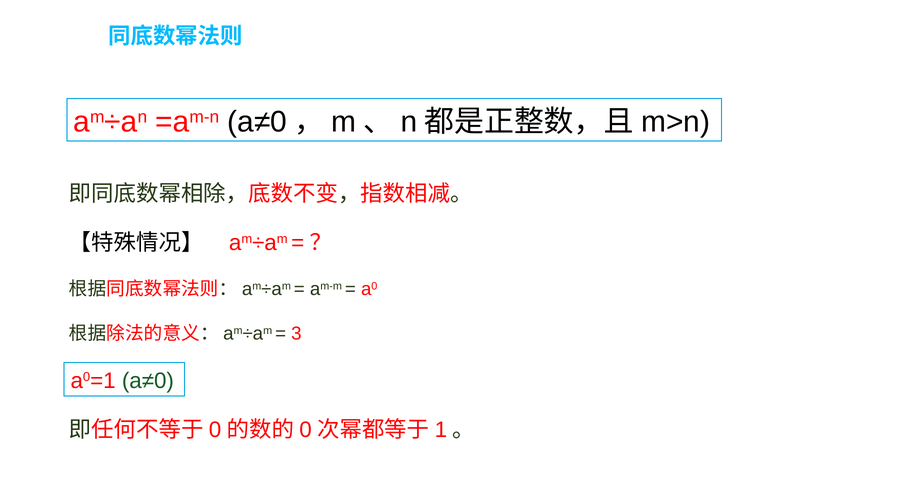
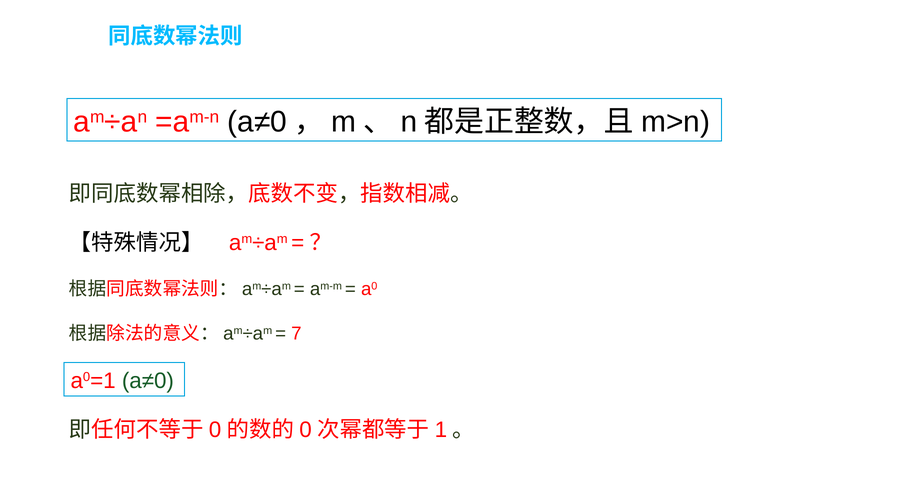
3: 3 -> 7
